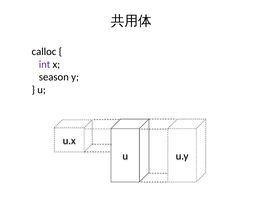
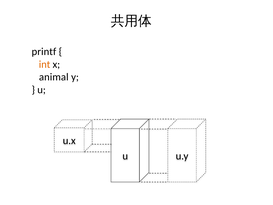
calloc: calloc -> printf
int colour: purple -> orange
season: season -> animal
